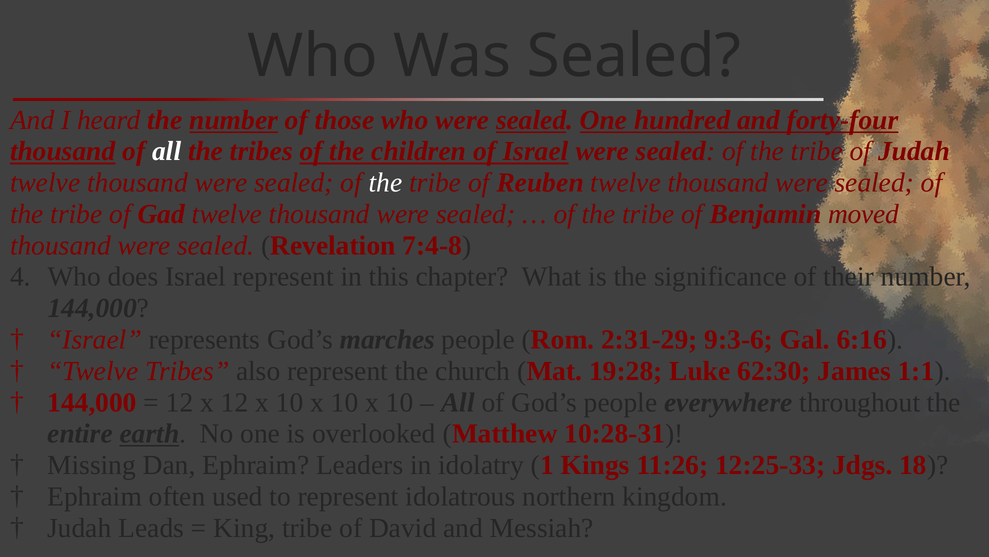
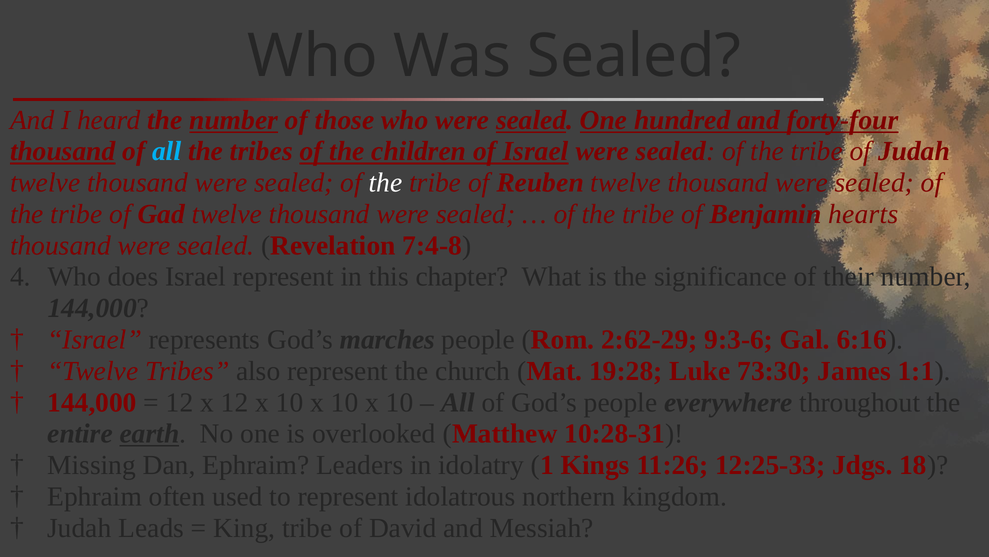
all at (167, 151) colour: white -> light blue
moved: moved -> hearts
2:31-29: 2:31-29 -> 2:62-29
62:30: 62:30 -> 73:30
